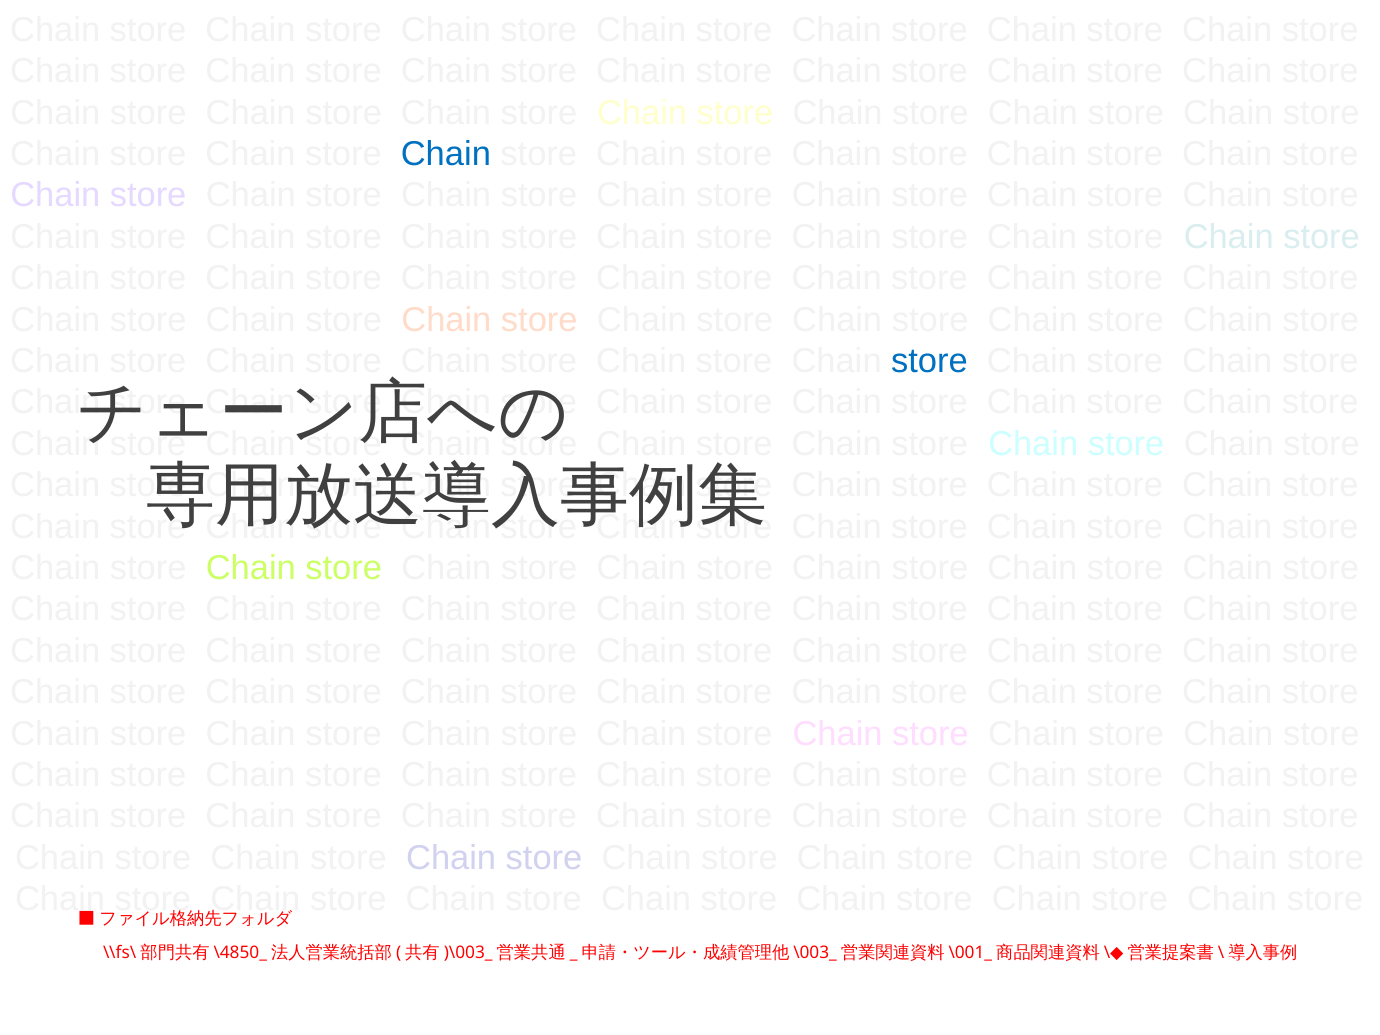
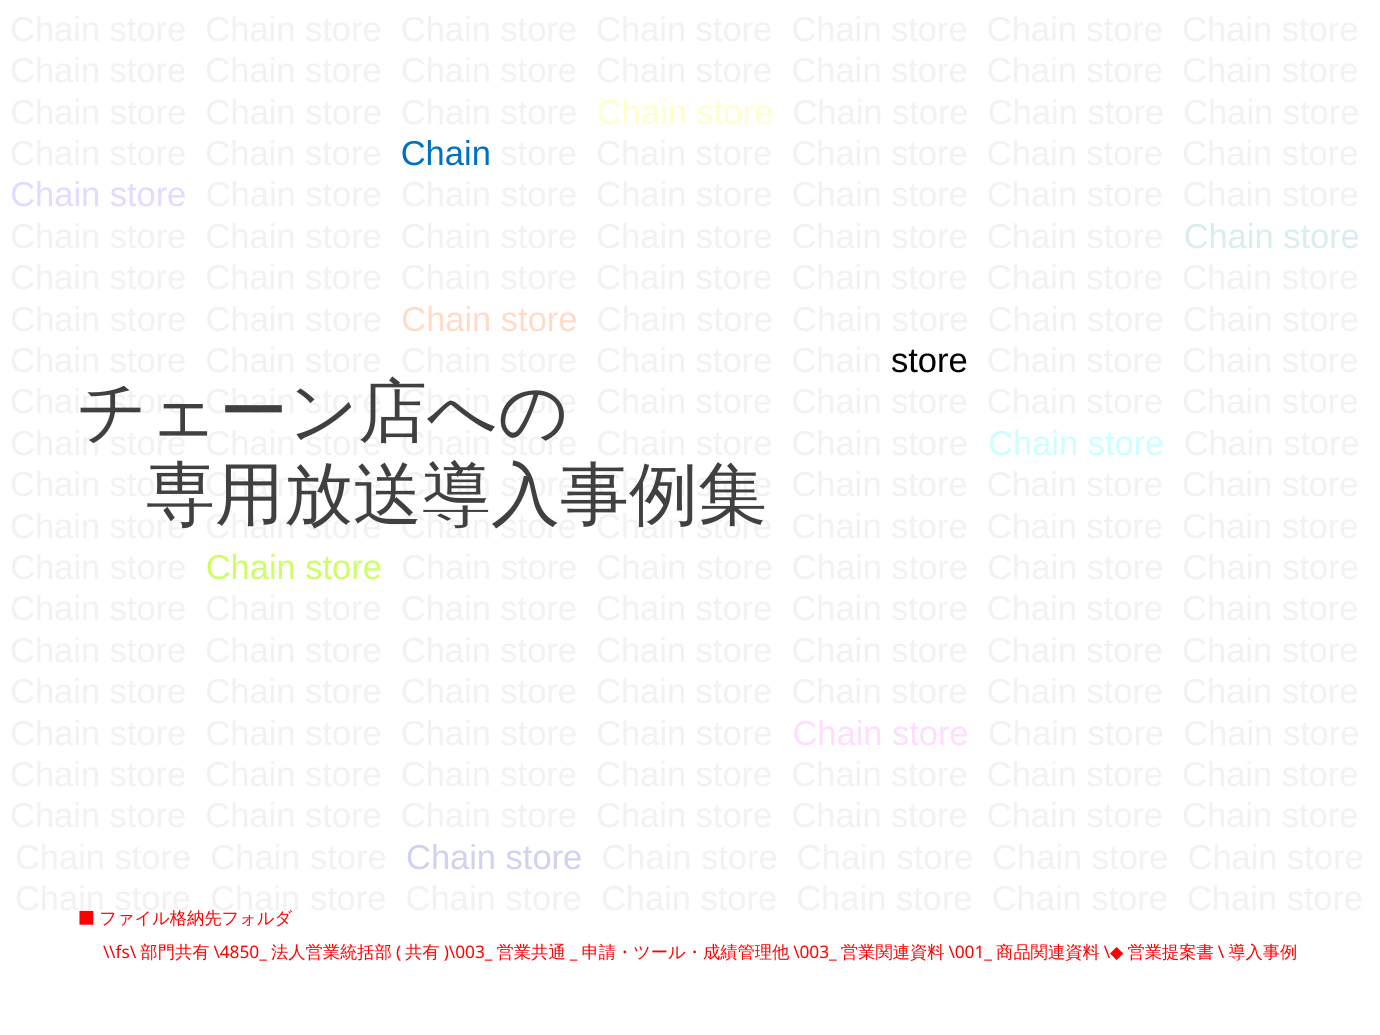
store at (930, 361) colour: blue -> black
